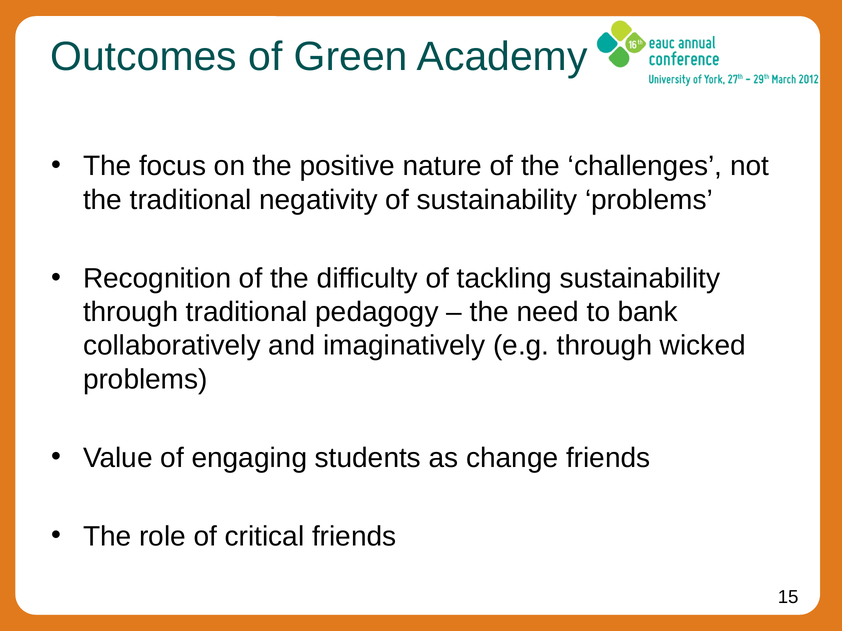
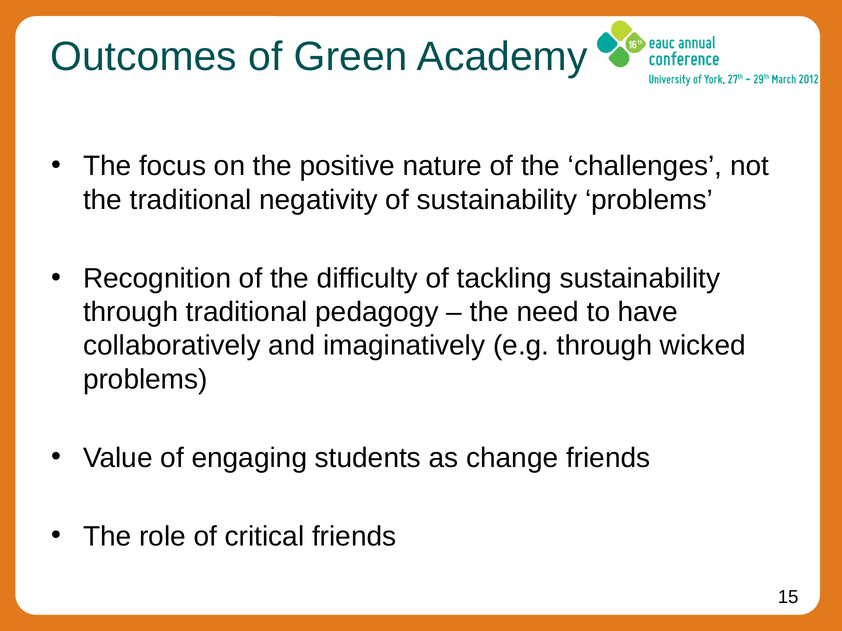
bank: bank -> have
